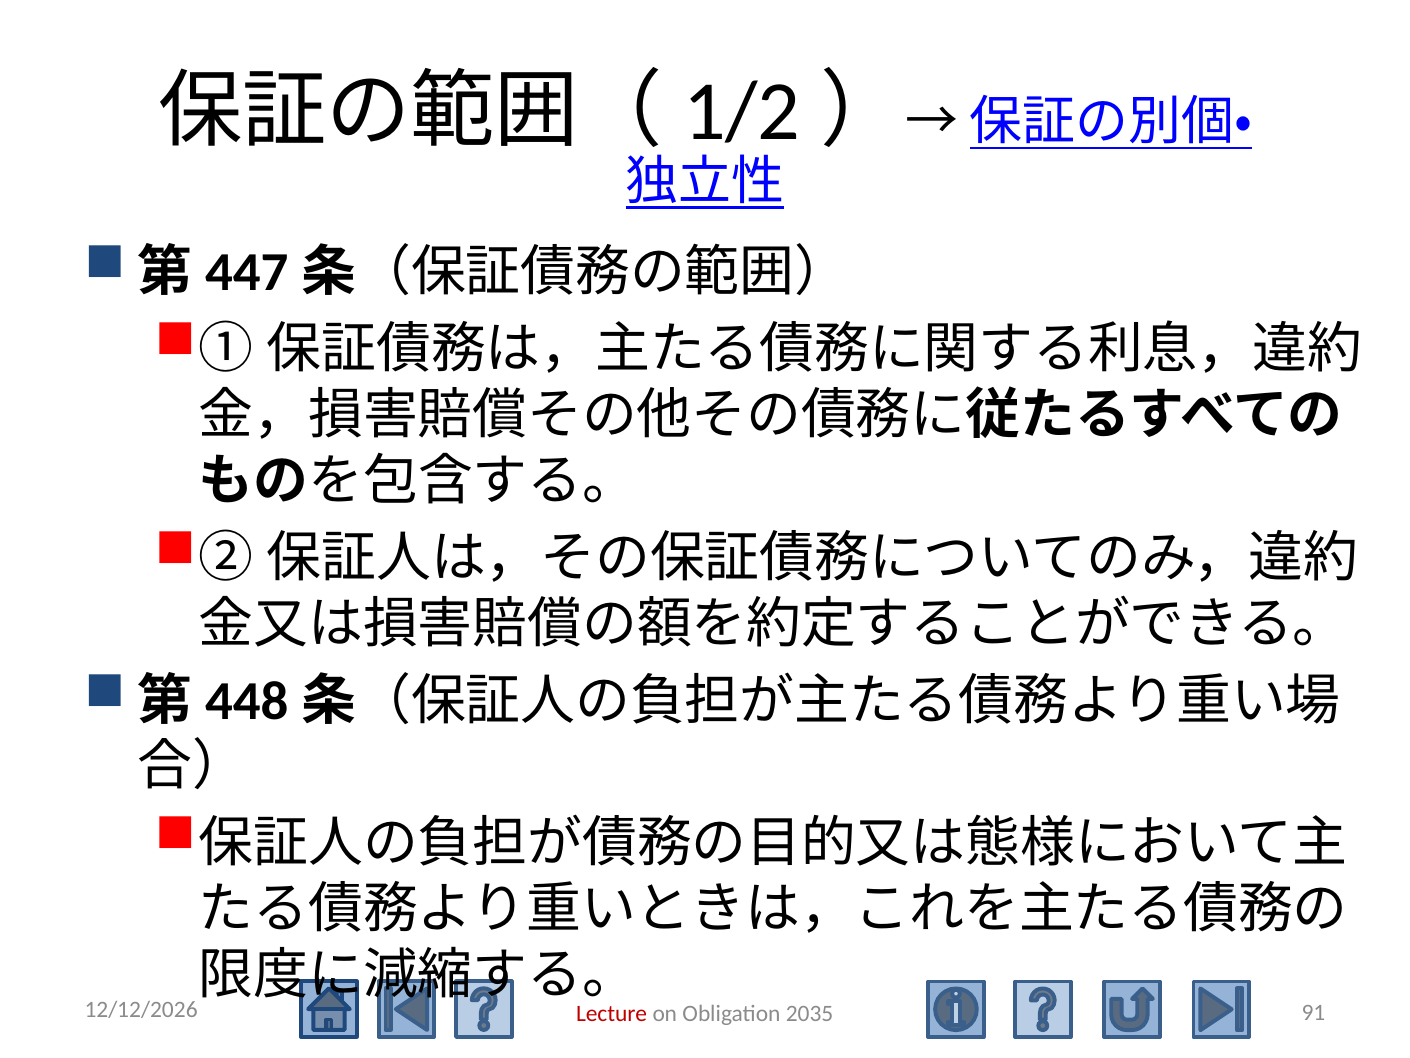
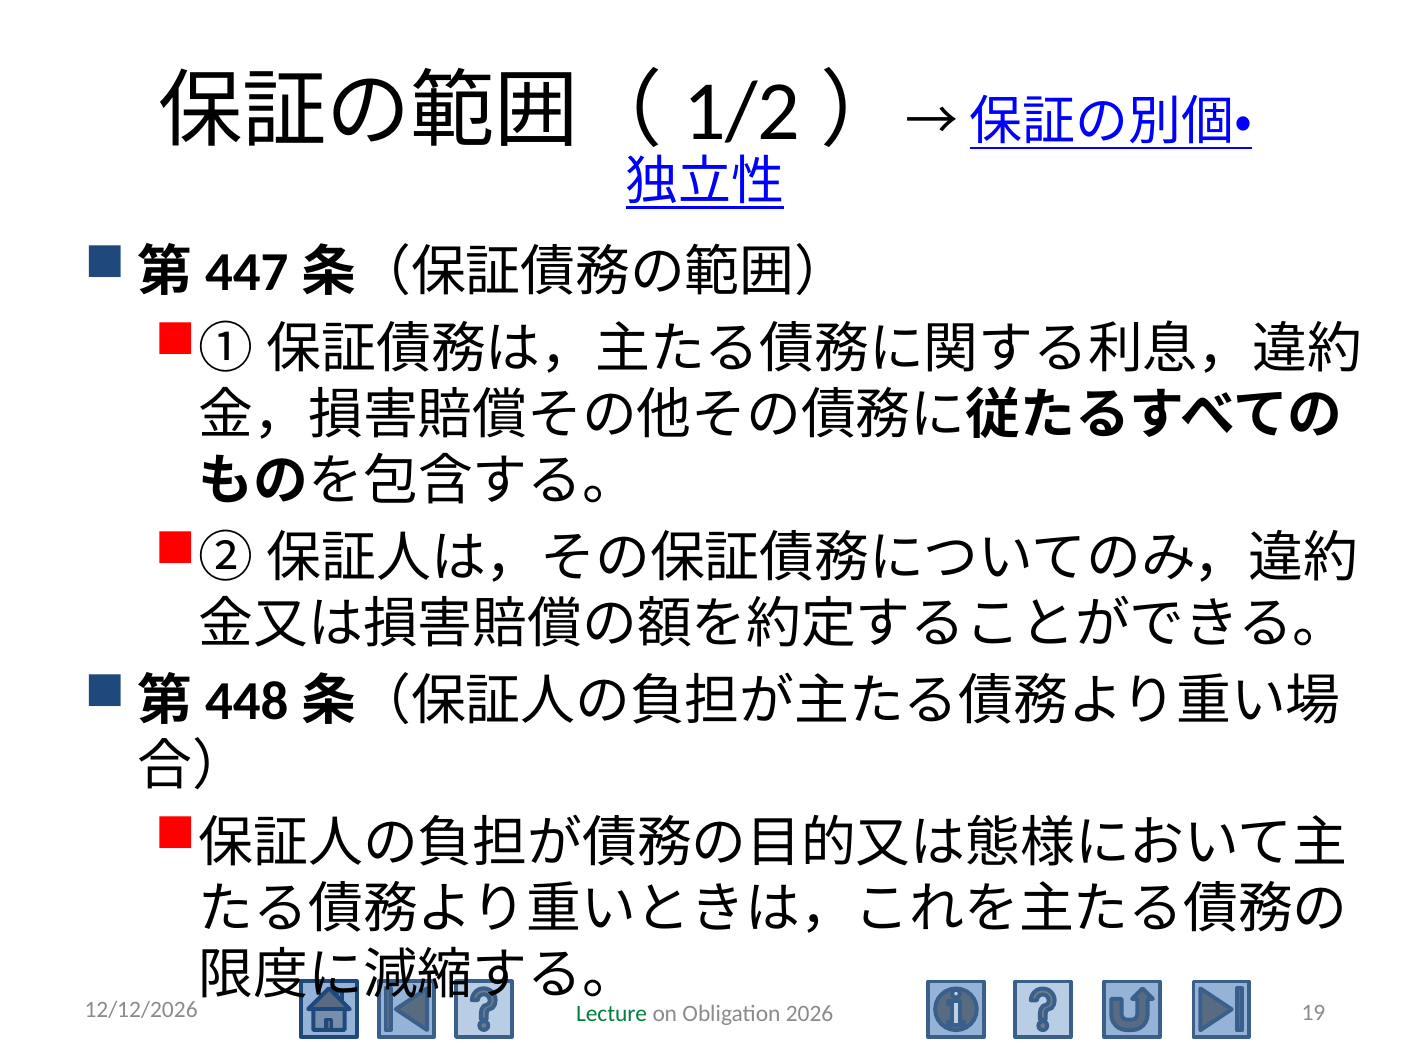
91: 91 -> 19
Lecture colour: red -> green
2035: 2035 -> 2026
